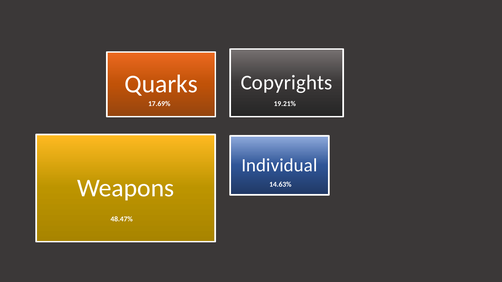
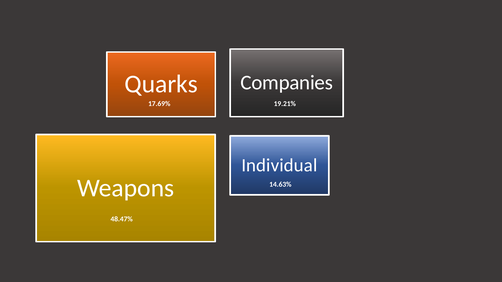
Copyrights: Copyrights -> Companies
